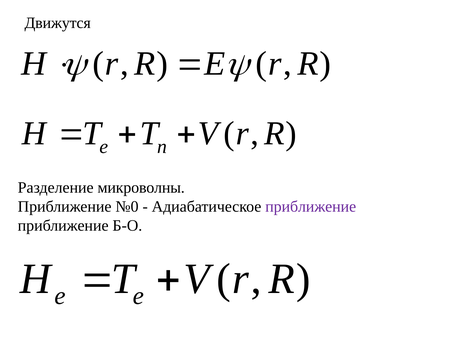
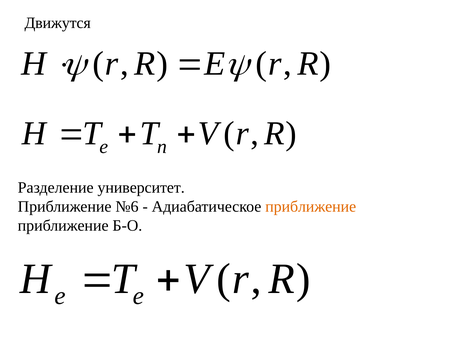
микроволны: микроволны -> университет
№0: №0 -> №6
приближение at (311, 207) colour: purple -> orange
